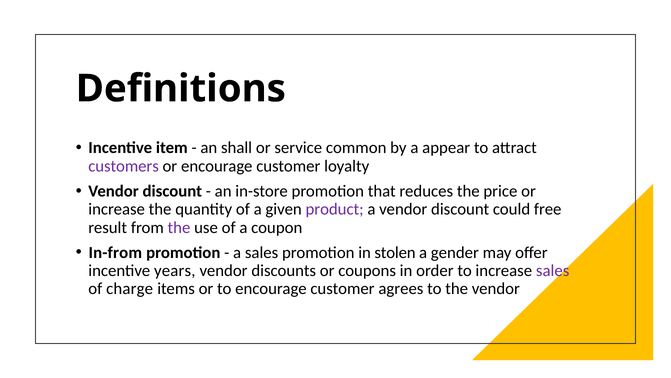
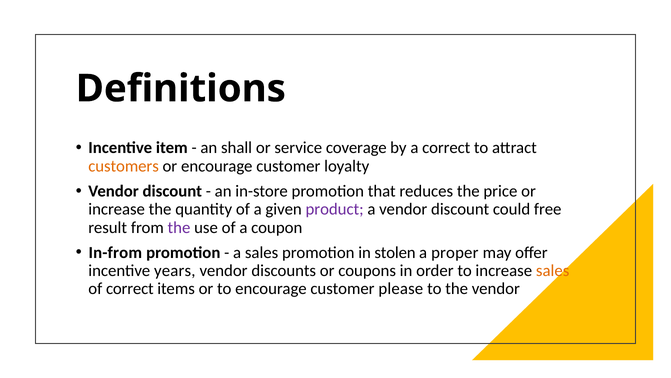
common: common -> coverage
a appear: appear -> correct
customers colour: purple -> orange
gender: gender -> proper
sales at (553, 270) colour: purple -> orange
of charge: charge -> correct
agrees: agrees -> please
